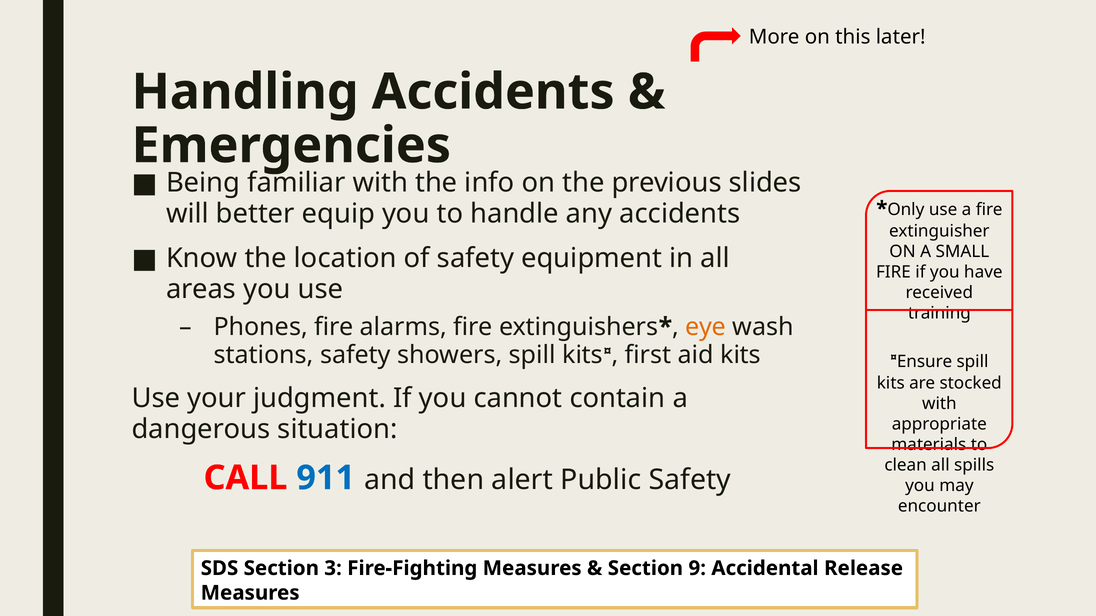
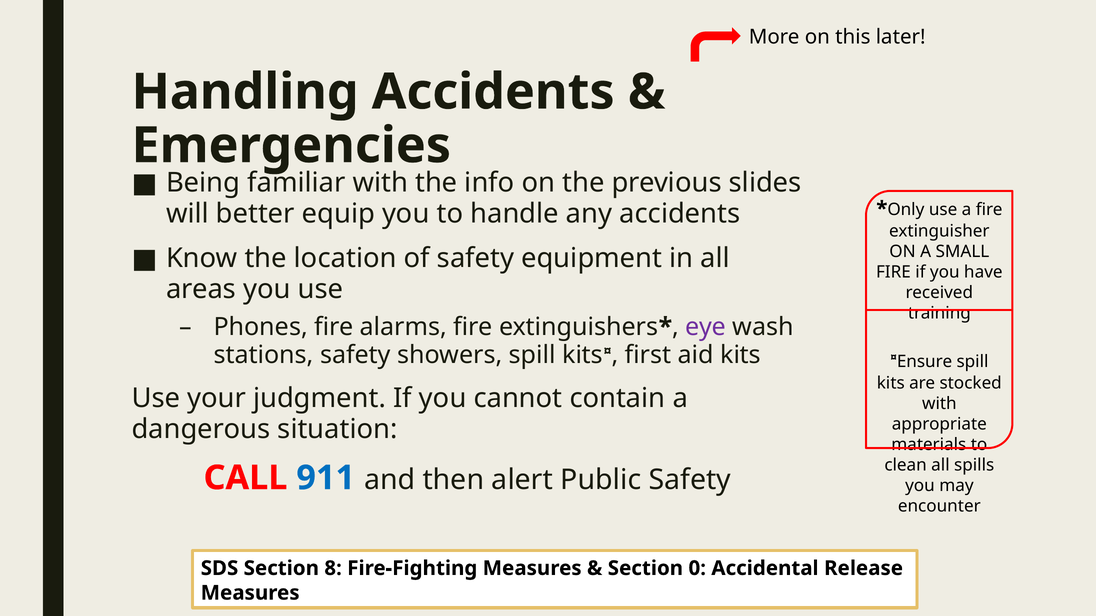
eye colour: orange -> purple
3: 3 -> 8
9: 9 -> 0
